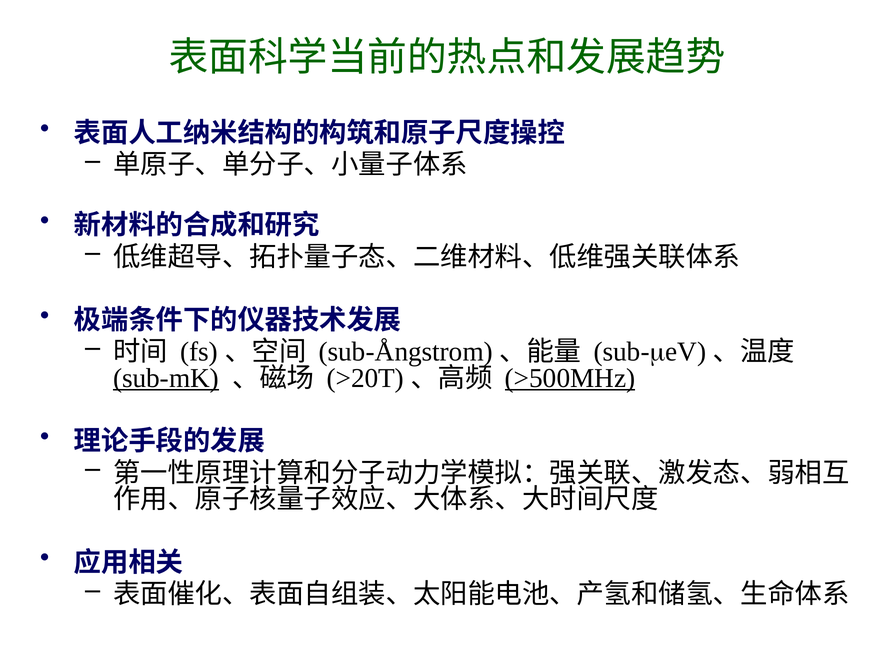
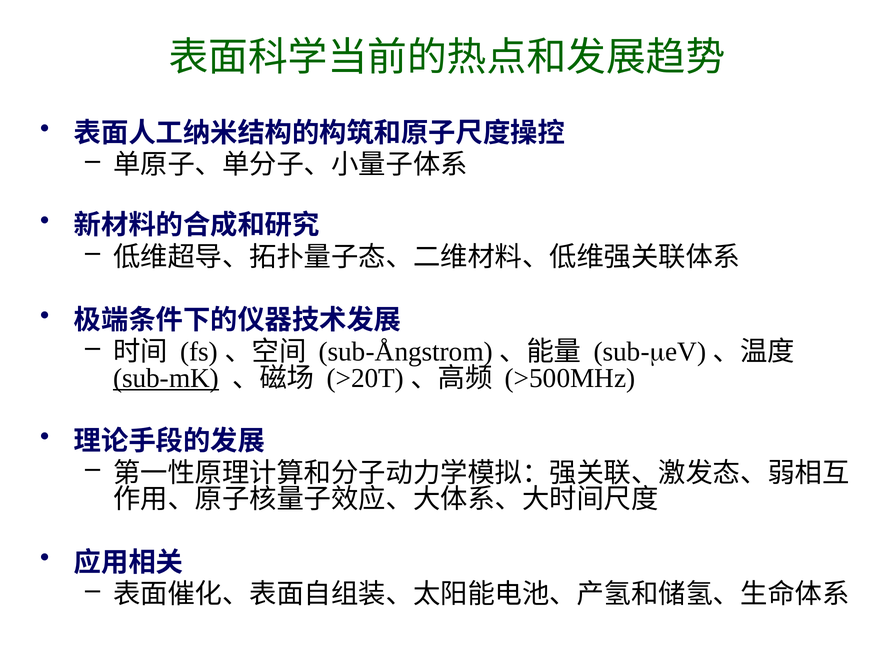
>500MHz underline: present -> none
